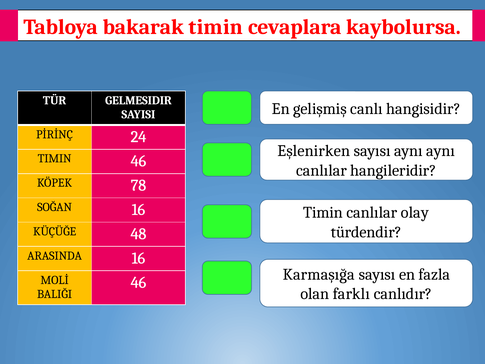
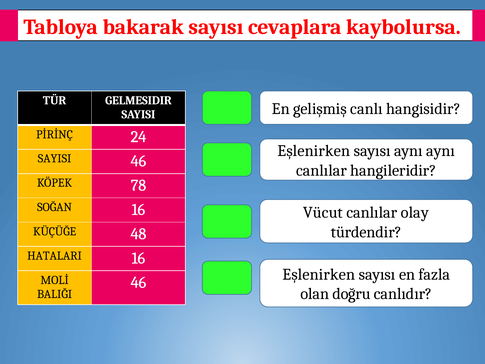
bakarak timin: timin -> sayısı
TIMIN at (55, 159): TIMIN -> SAYISI
Timin at (323, 212): Timin -> Vücut
ARASINDA: ARASINDA -> HATALARI
Karmaşığa at (319, 274): Karmaşığa -> Eşlenirken
farklı: farklı -> doğru
